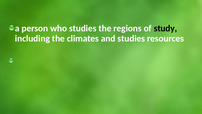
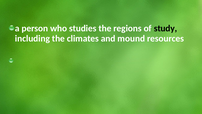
and studies: studies -> mound
